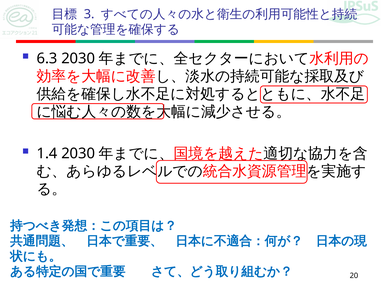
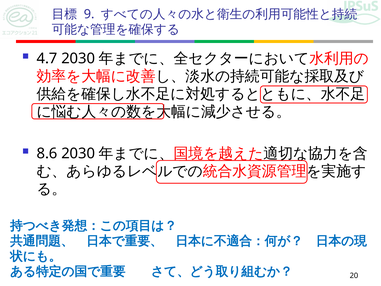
3: 3 -> 9
6.3: 6.3 -> 4.7
1.4: 1.4 -> 8.6
